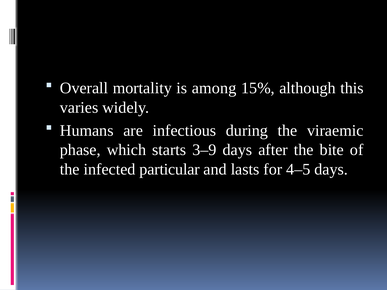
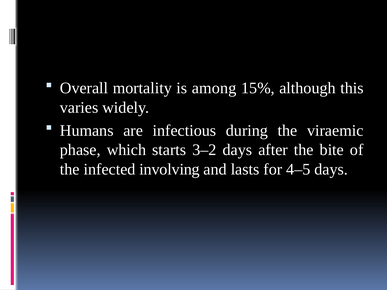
3–9: 3–9 -> 3–2
particular: particular -> involving
